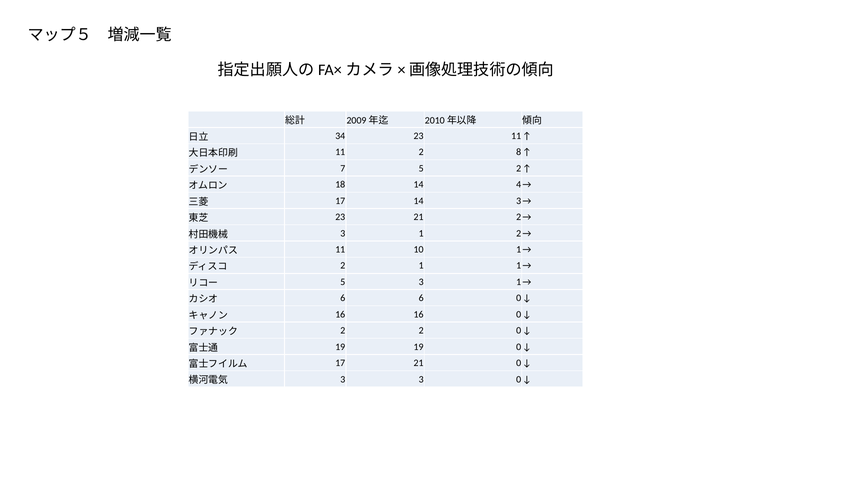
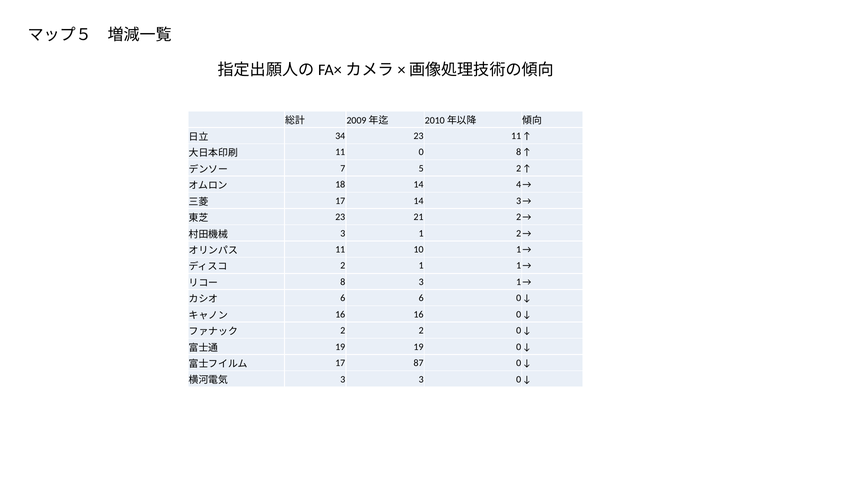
11 2: 2 -> 0
5 at (343, 282): 5 -> 8
17 21: 21 -> 87
